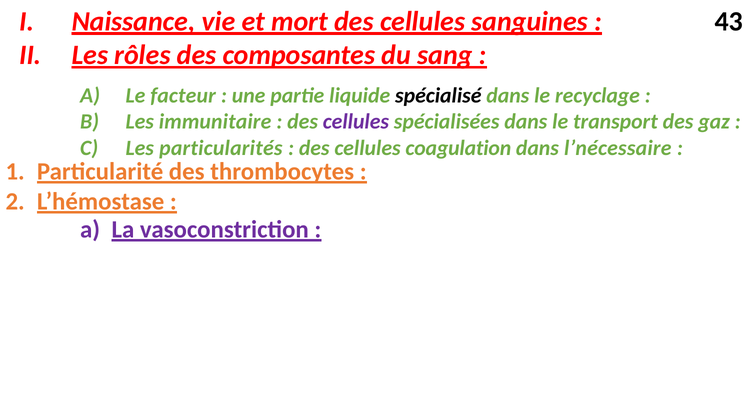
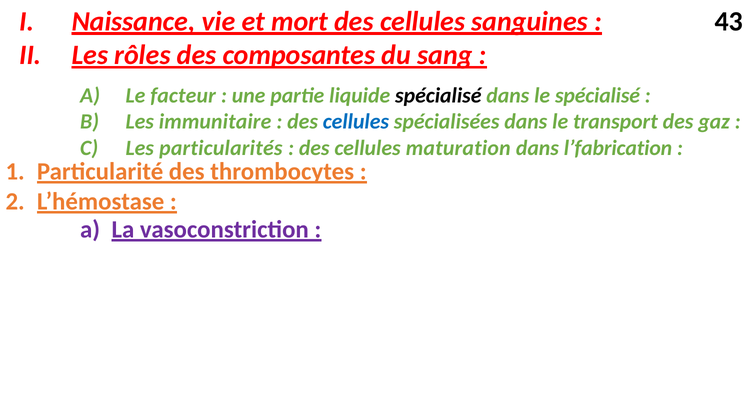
le recyclage: recyclage -> spécialisé
cellules at (356, 122) colour: purple -> blue
coagulation: coagulation -> maturation
l’nécessaire: l’nécessaire -> l’fabrication
